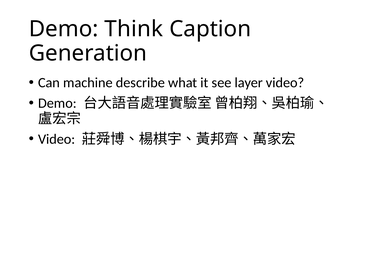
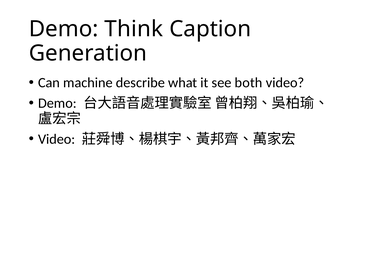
layer: layer -> both
